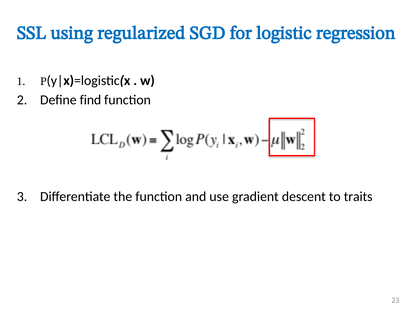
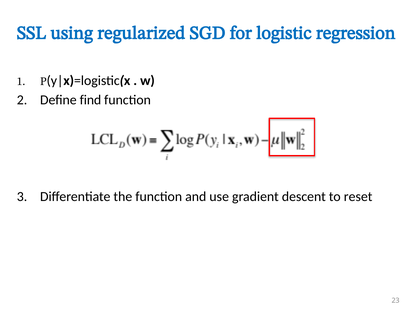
traits: traits -> reset
